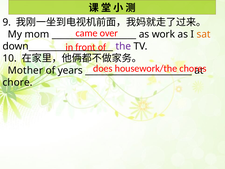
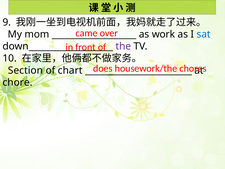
sat colour: orange -> blue
Mother: Mother -> Section
years: years -> chart
